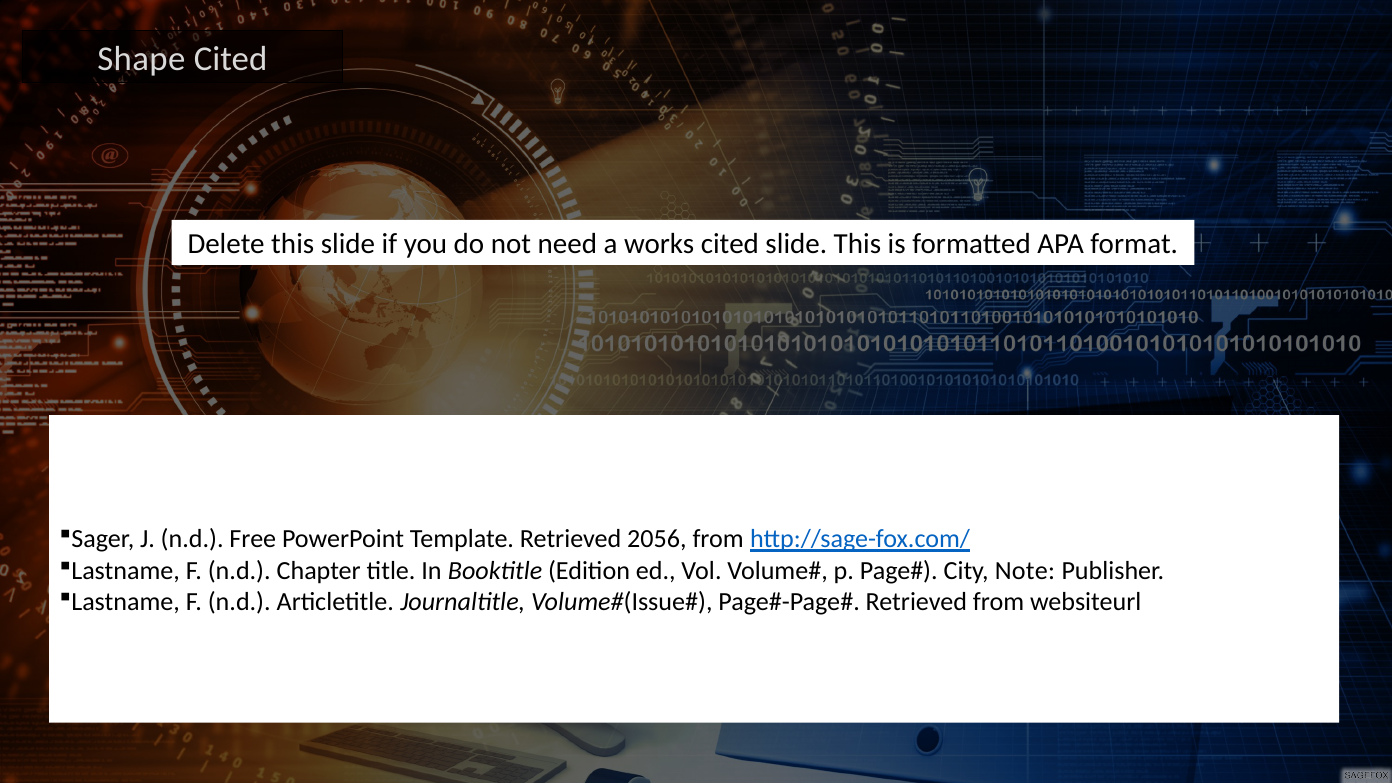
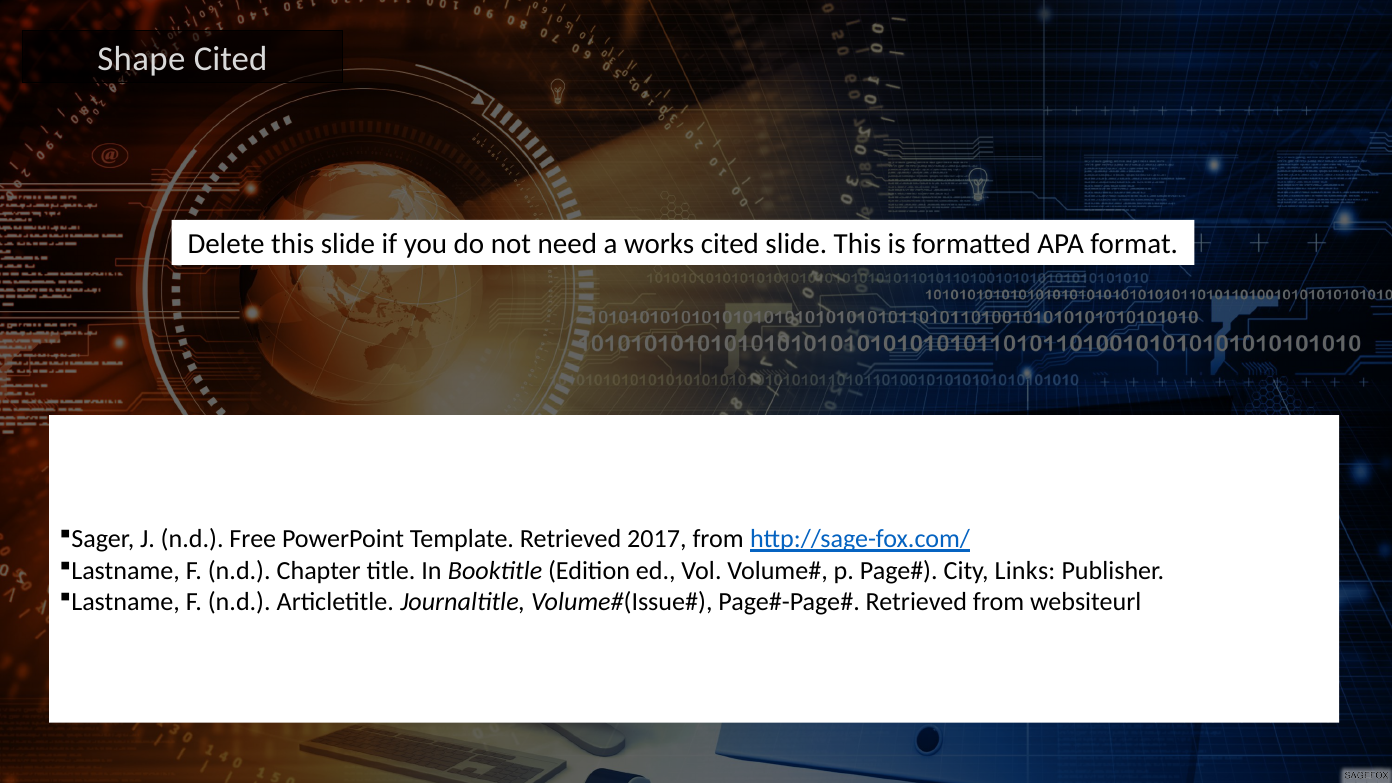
2056: 2056 -> 2017
Note: Note -> Links
